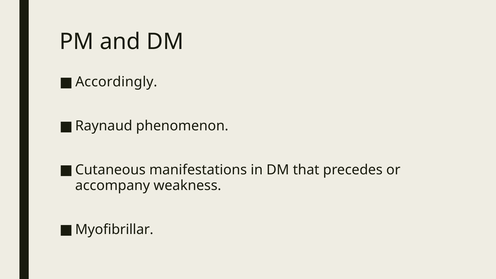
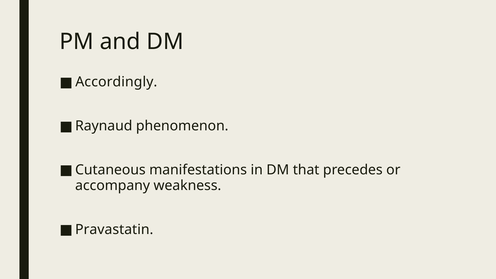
Myofibrillar: Myofibrillar -> Pravastatin
